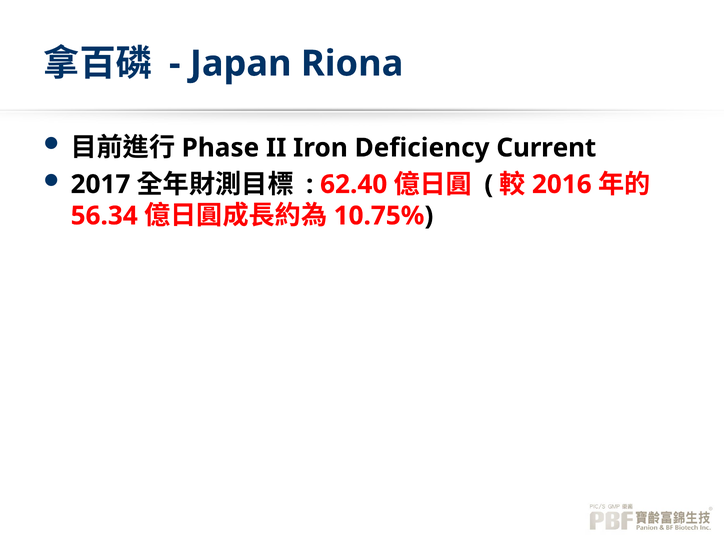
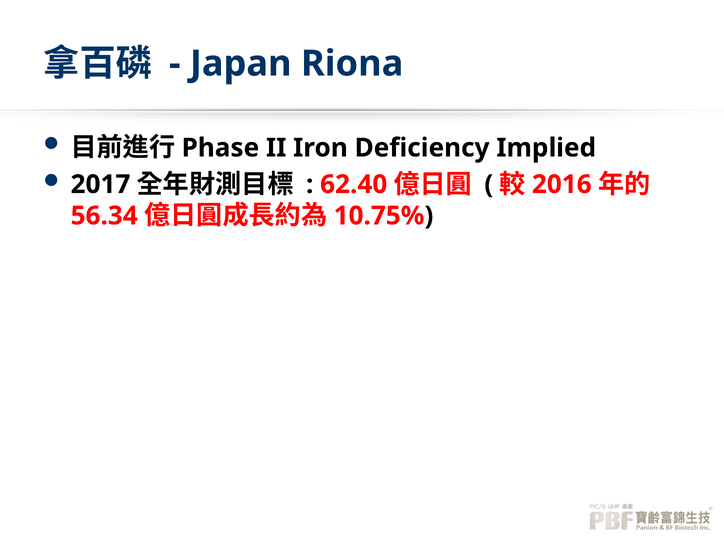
Current: Current -> Implied
